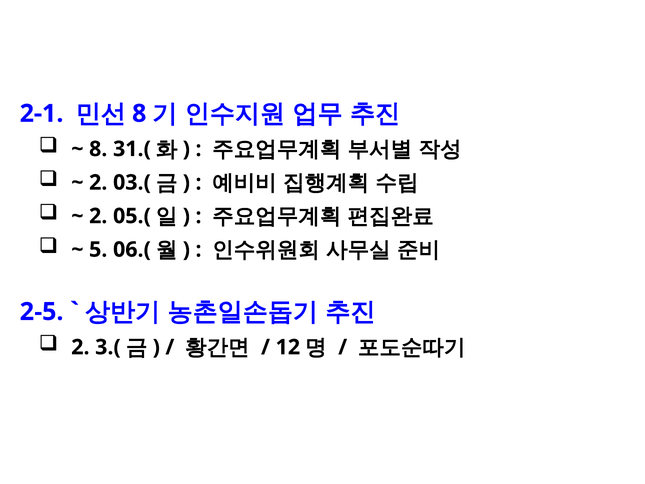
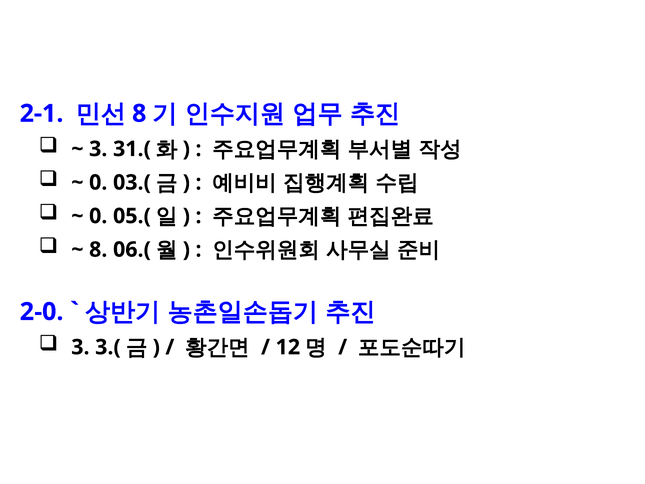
8 at (98, 149): 8 -> 3
2 at (98, 182): 2 -> 0
2 at (98, 216): 2 -> 0
5 at (98, 249): 5 -> 8
2-5: 2-5 -> 2-0
2 at (80, 347): 2 -> 3
